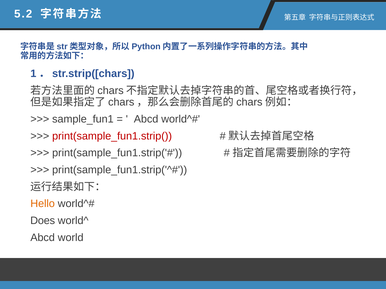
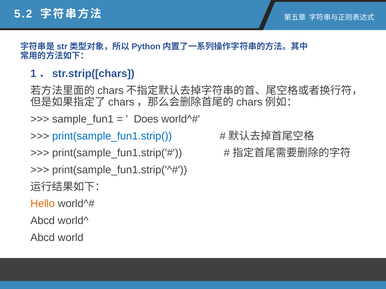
Abcd at (146, 119): Abcd -> Does
print(sample_fun1.strip( colour: red -> blue
Does at (43, 221): Does -> Abcd
